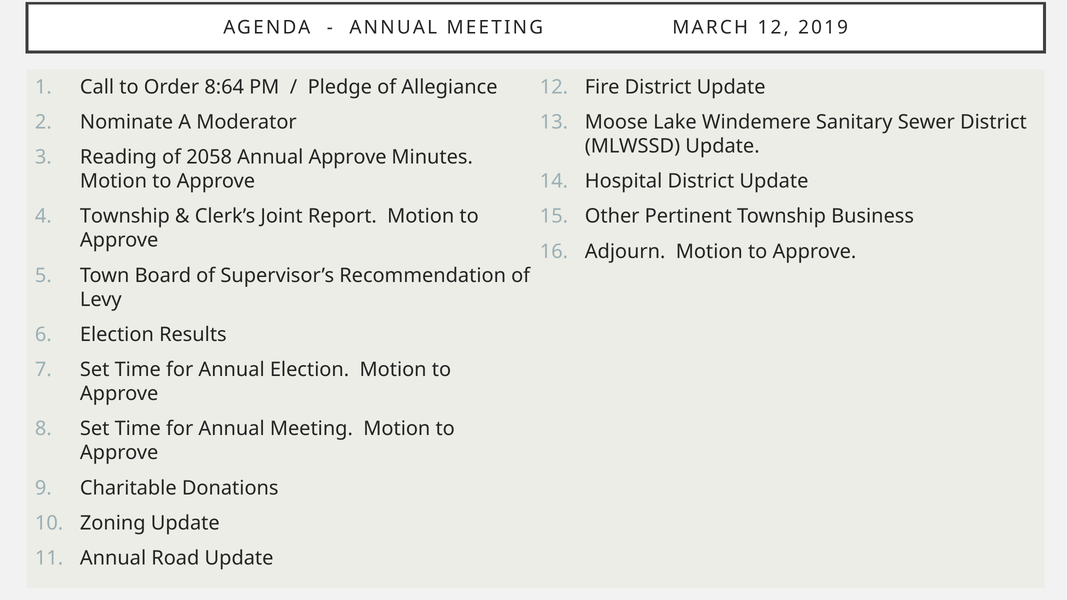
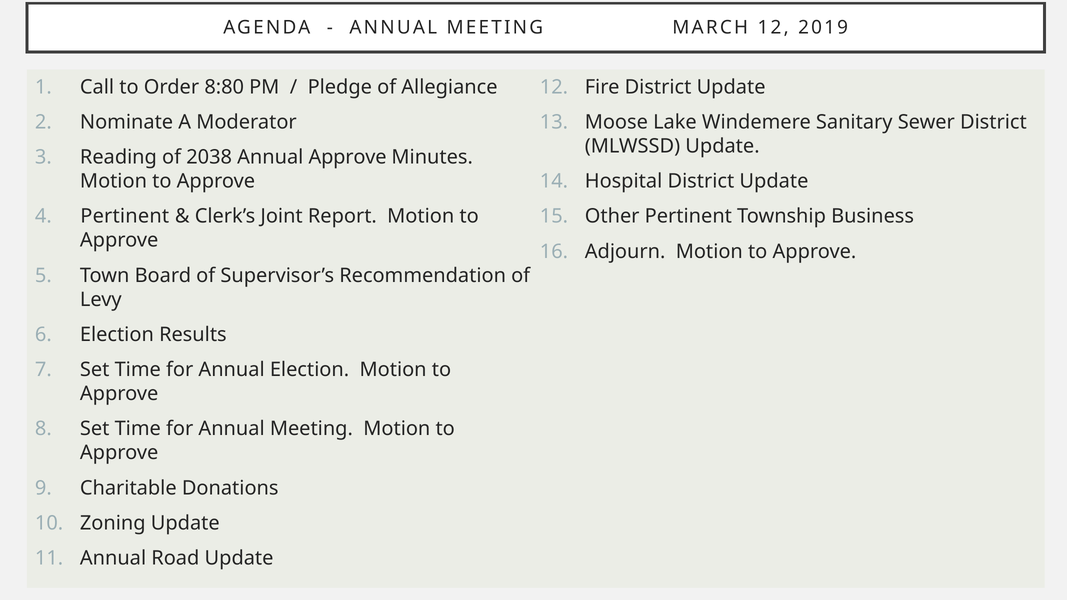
8:64: 8:64 -> 8:80
2058: 2058 -> 2038
Township at (125, 216): Township -> Pertinent
